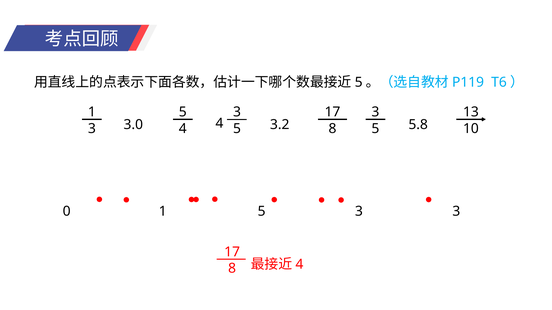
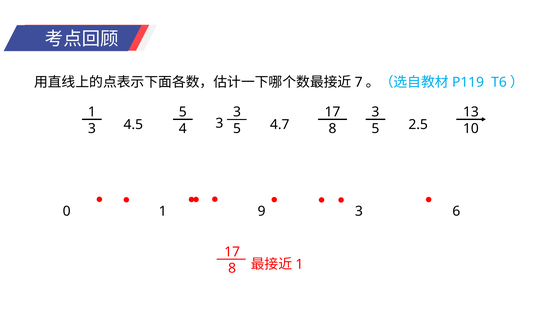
5 at (359, 82): 5 -> 7
3.0: 3.0 -> 4.5
4 4: 4 -> 3
3.2: 3.2 -> 4.7
5.8: 5.8 -> 2.5
0 5: 5 -> 9
3 at (456, 212): 3 -> 6
4 at (299, 265): 4 -> 1
